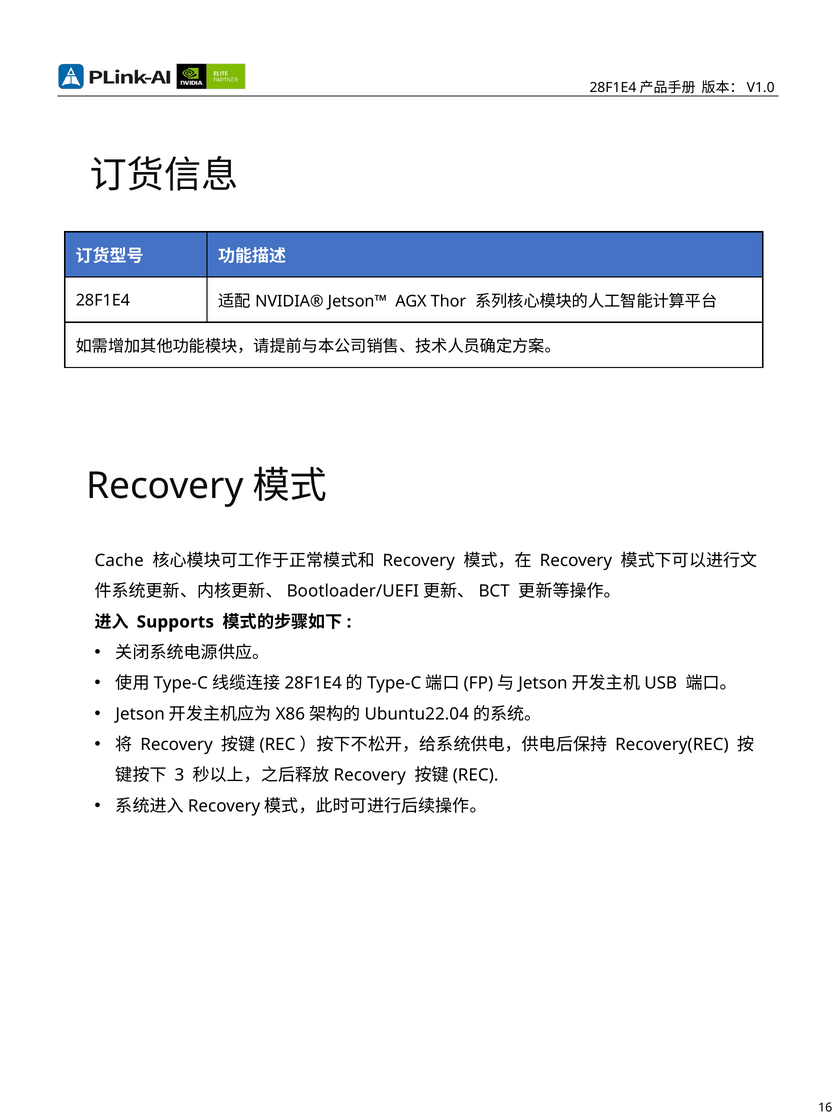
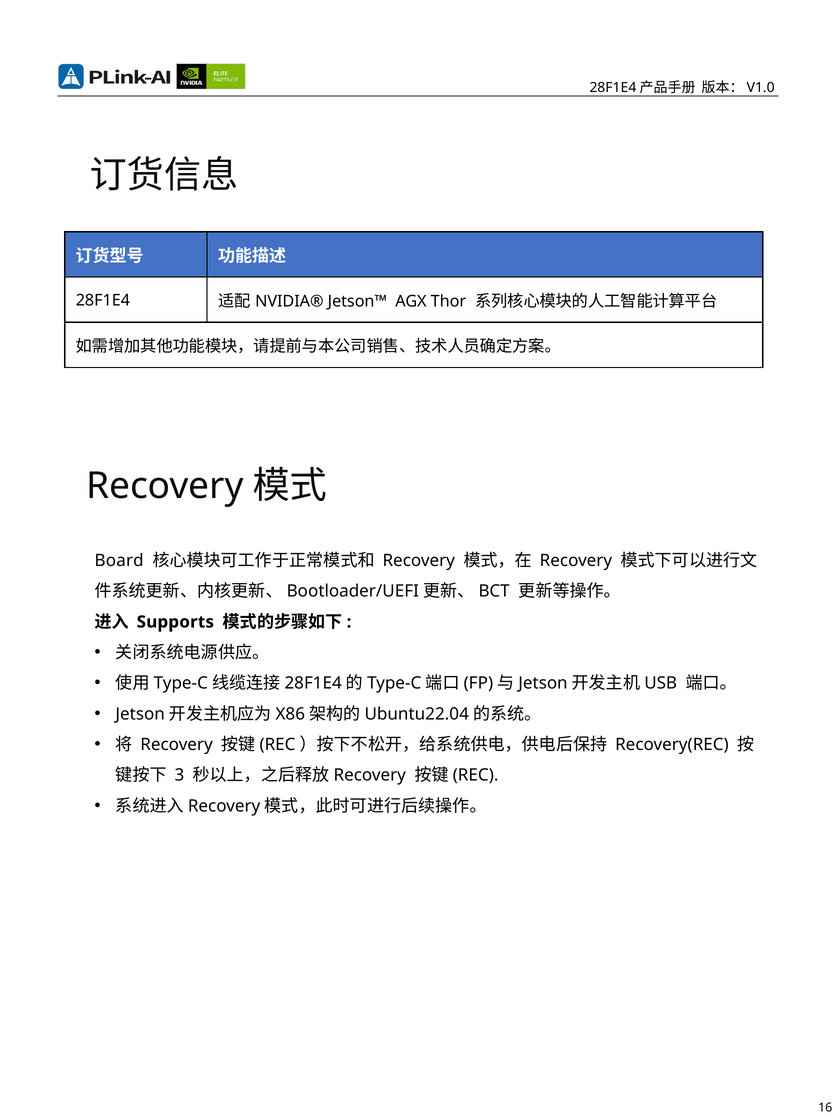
Cache: Cache -> Board
